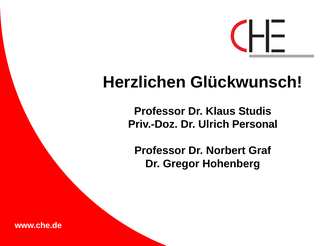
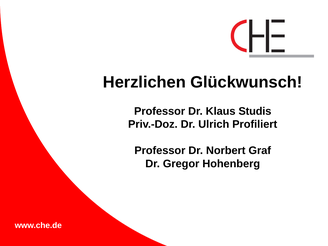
Personal: Personal -> Profiliert
